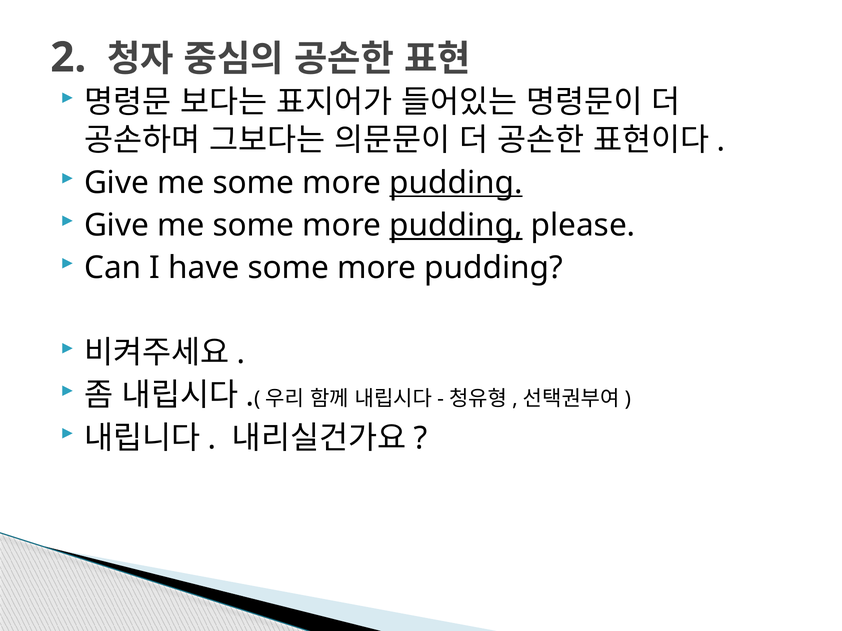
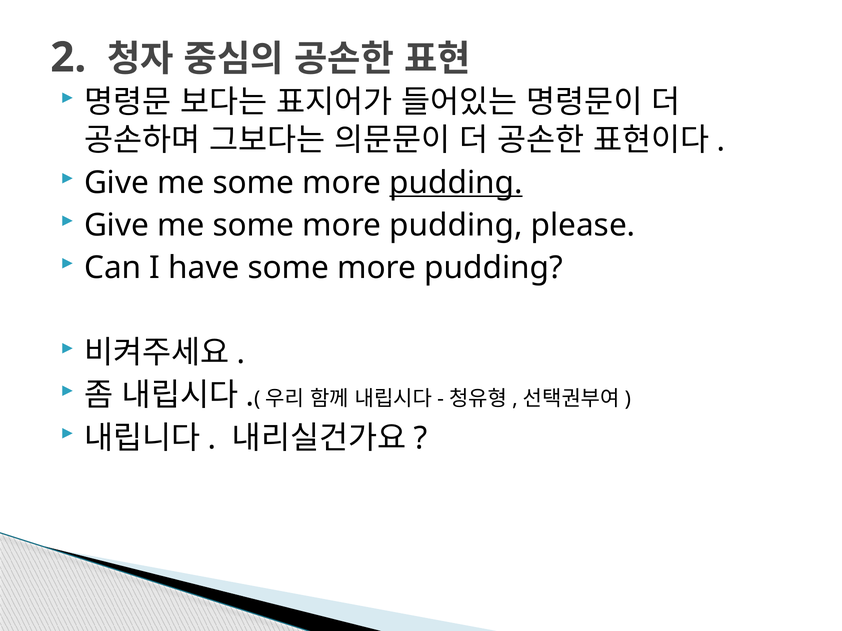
pudding at (456, 225) underline: present -> none
